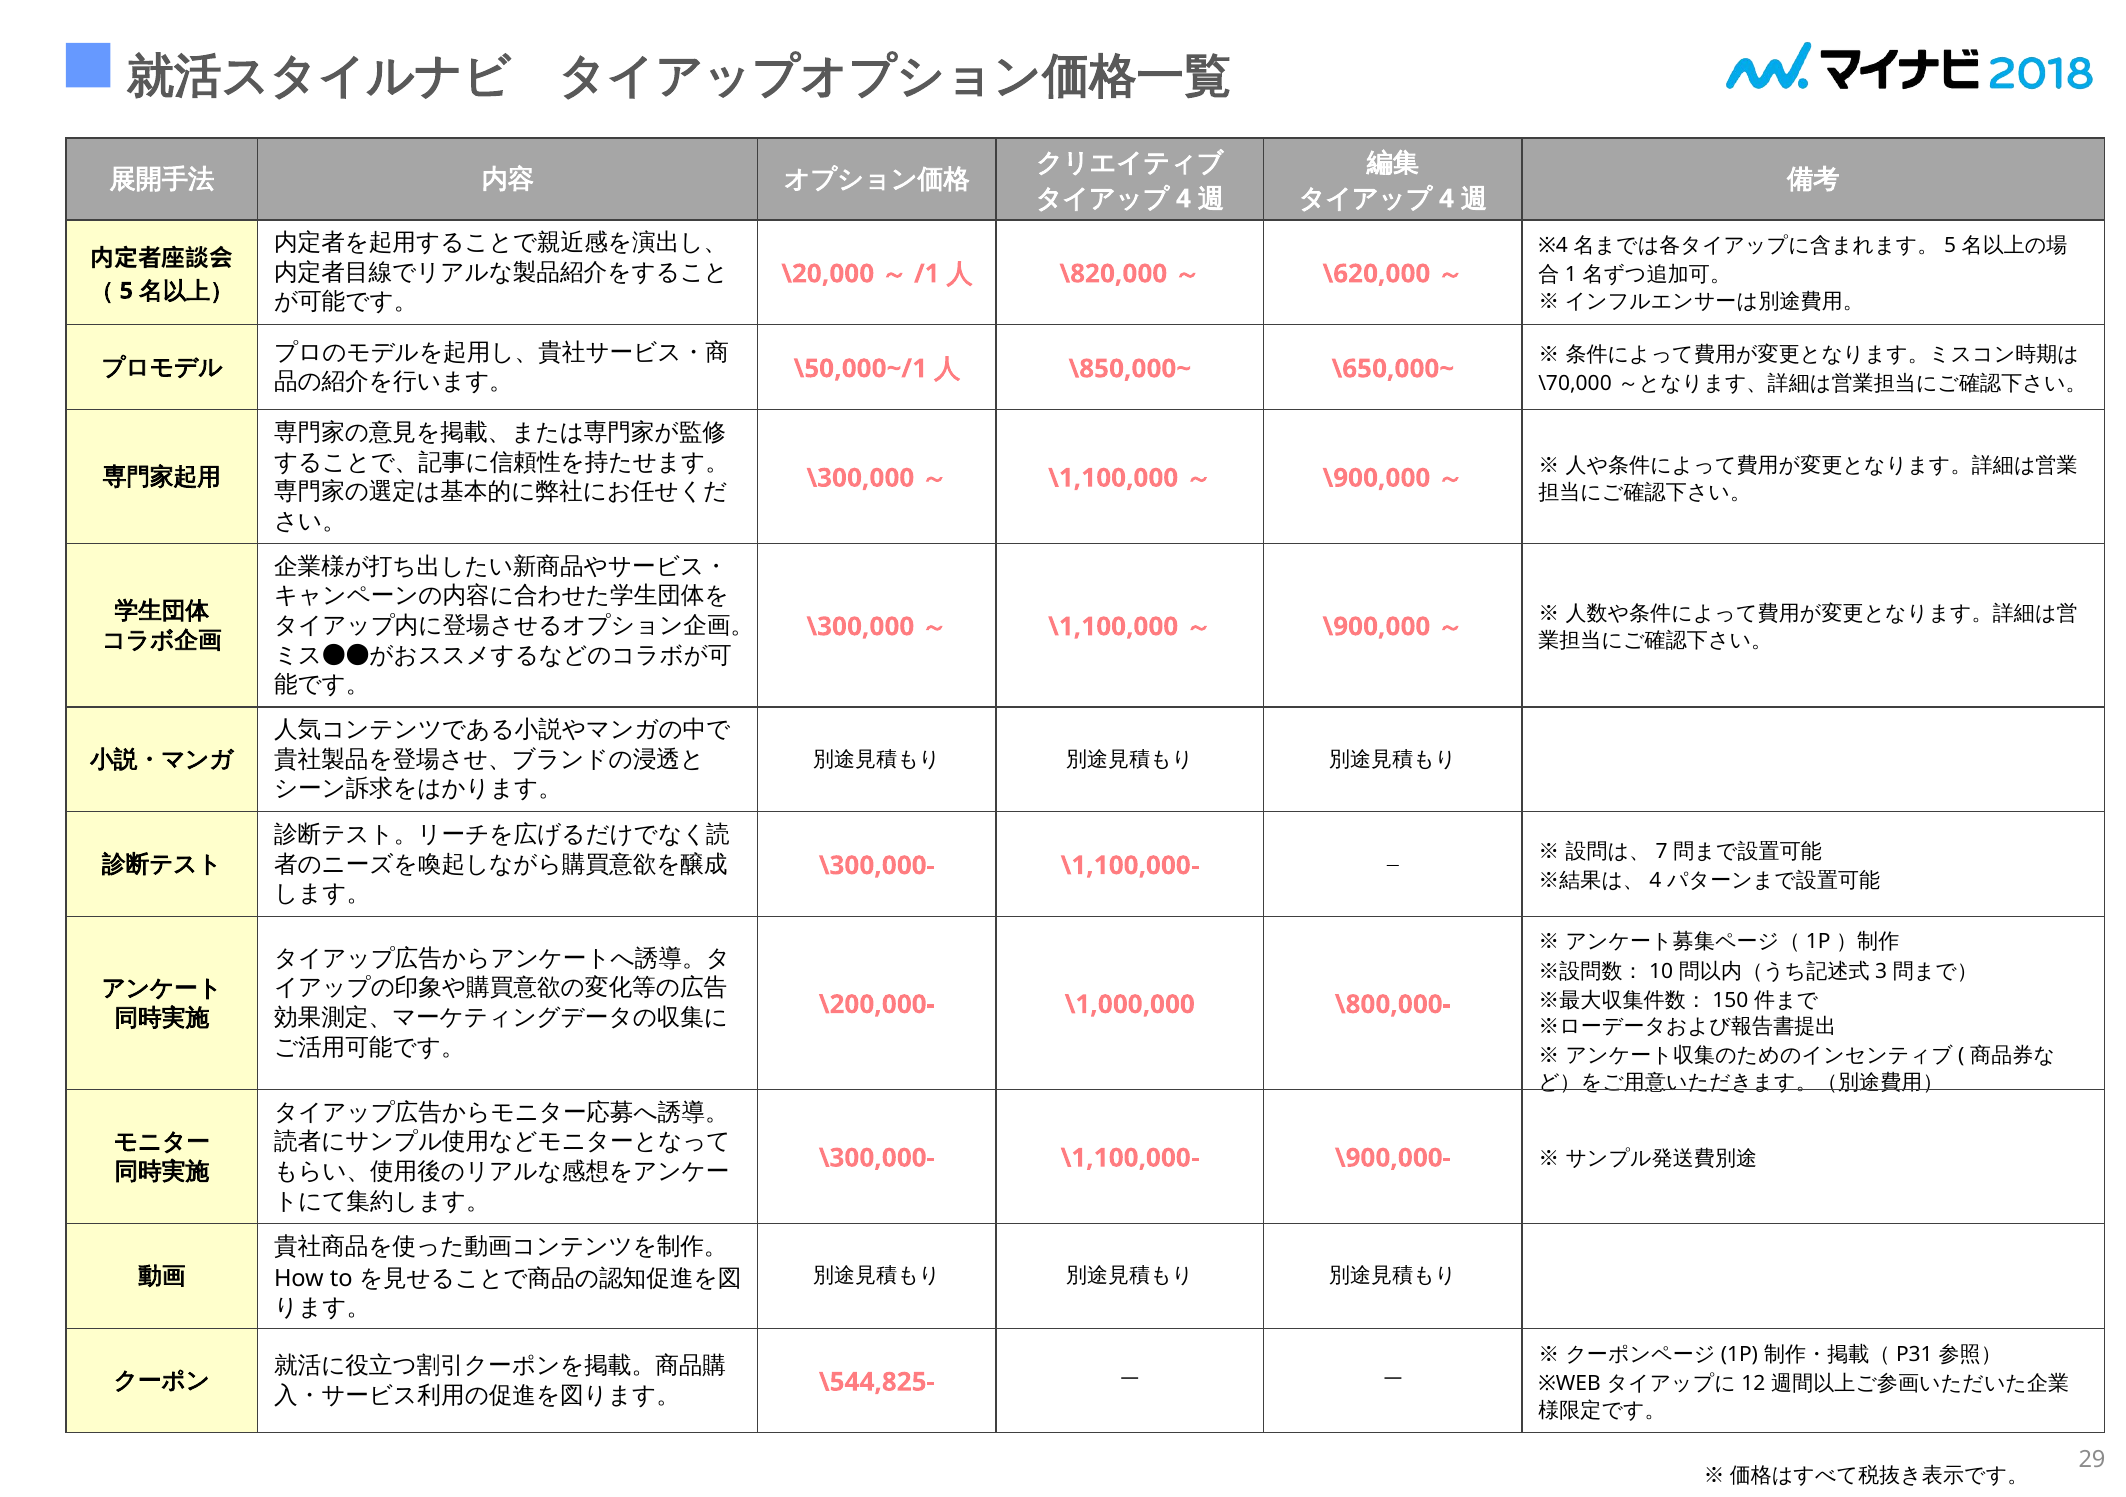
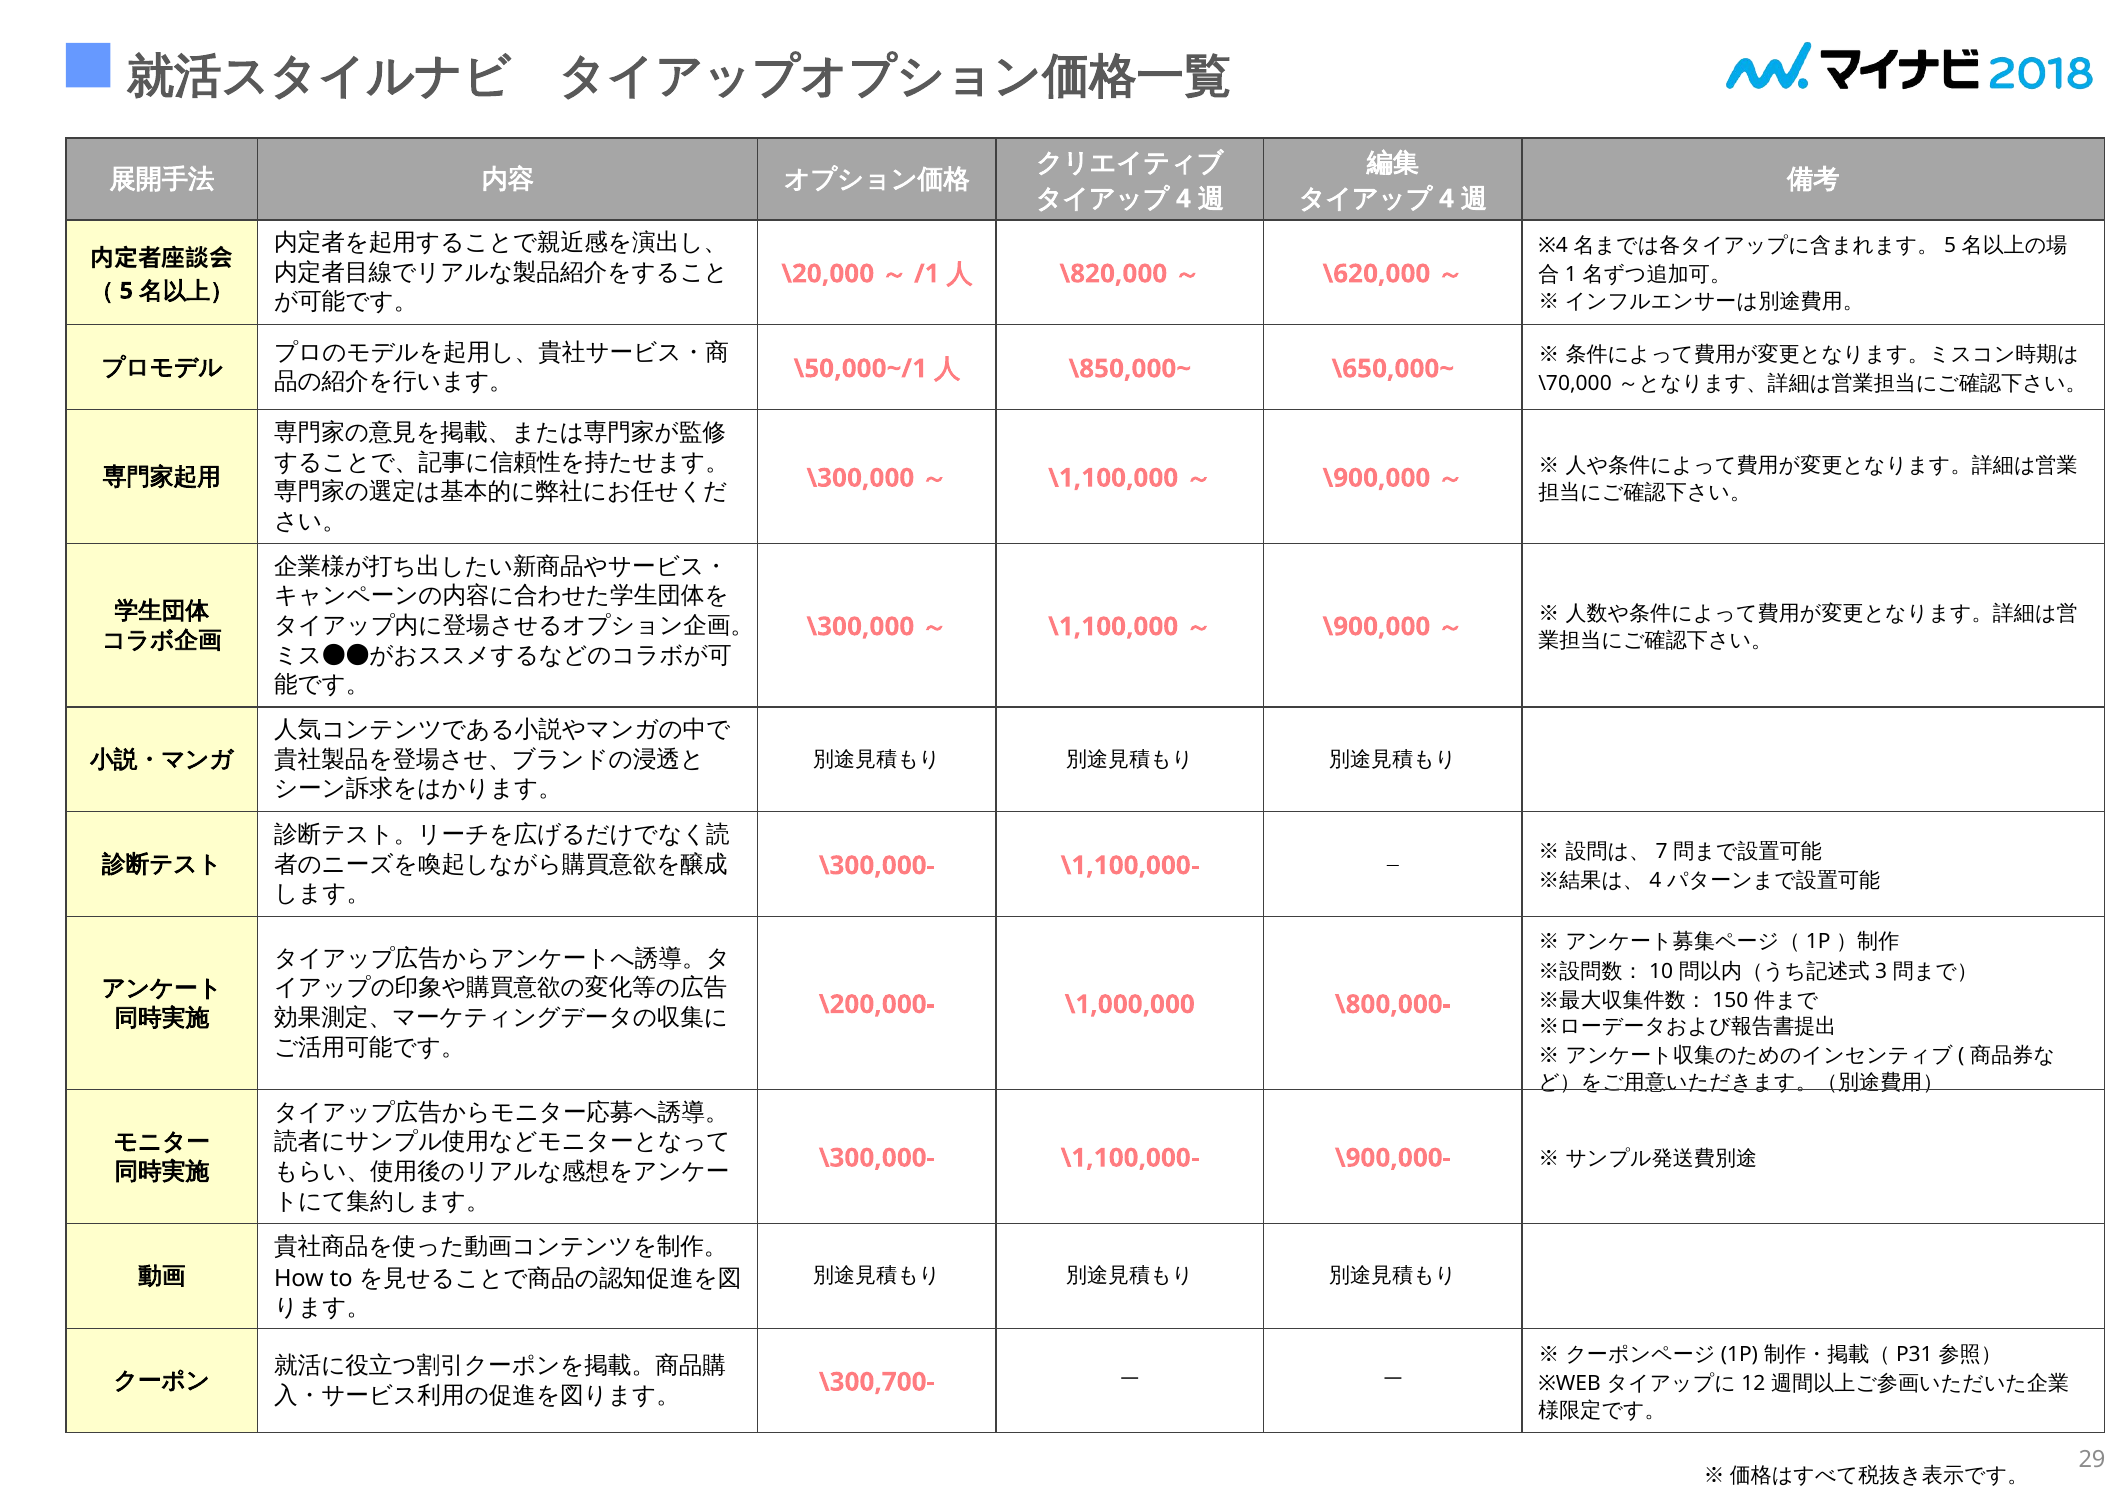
\544,825-: \544,825- -> \300,700-
